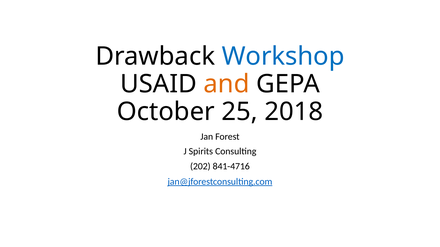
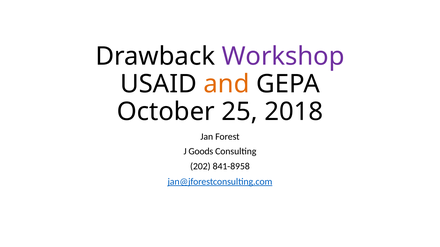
Workshop colour: blue -> purple
Spirits: Spirits -> Goods
841-4716: 841-4716 -> 841-8958
